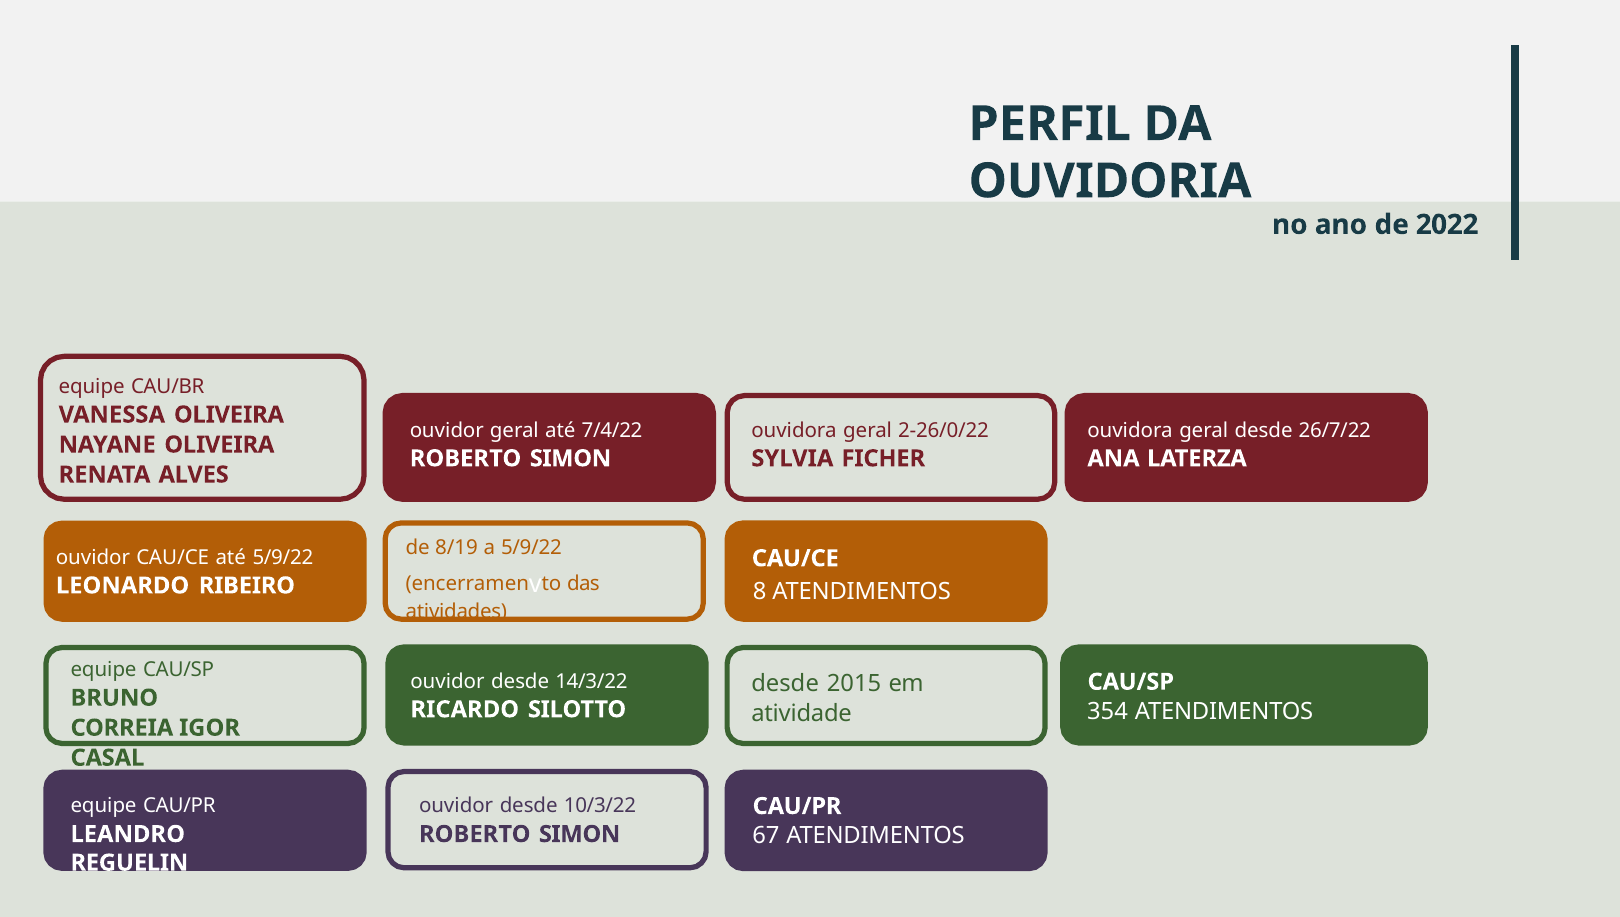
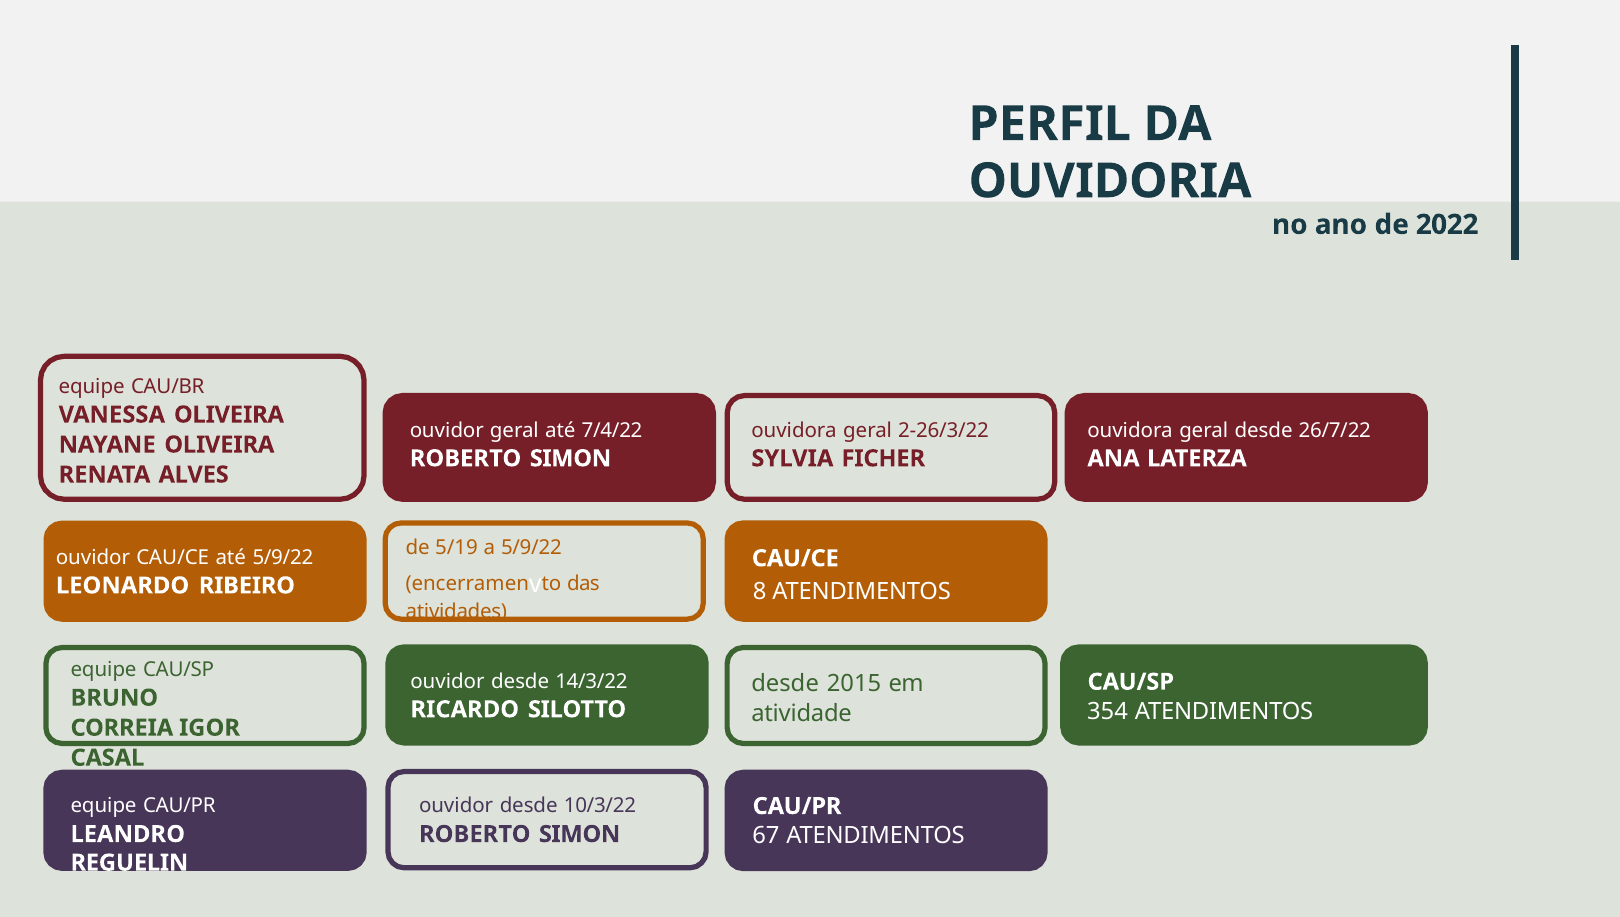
2-26/0/22: 2-26/0/22 -> 2-26/3/22
8/19: 8/19 -> 5/19
